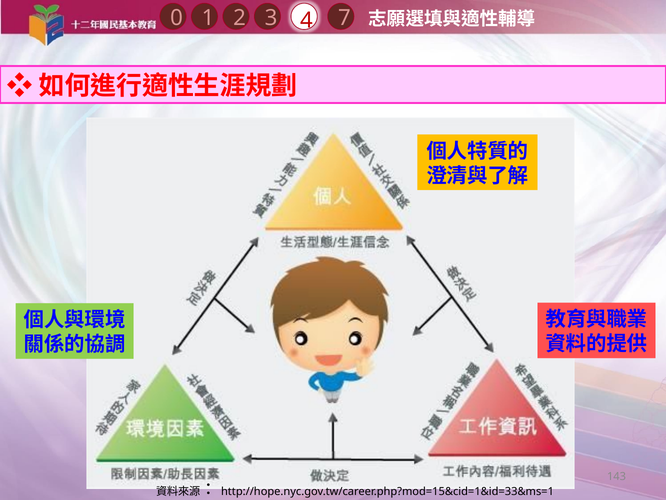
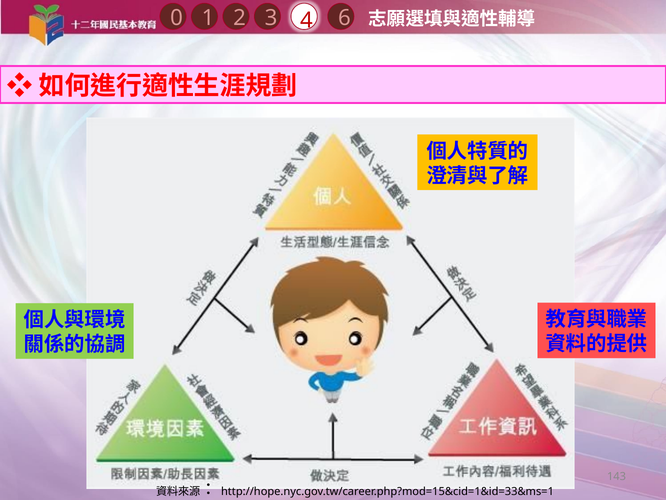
7: 7 -> 6
